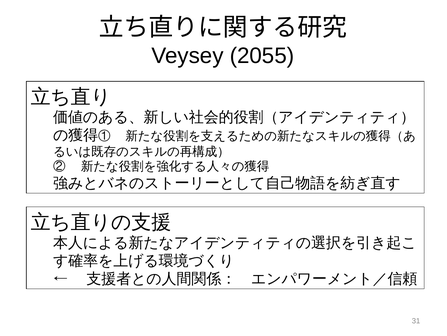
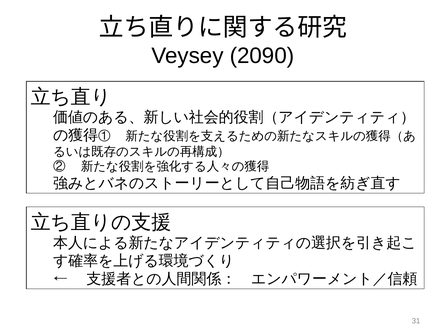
2055: 2055 -> 2090
